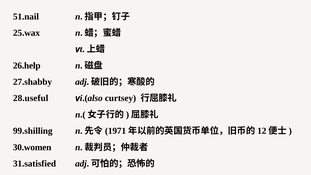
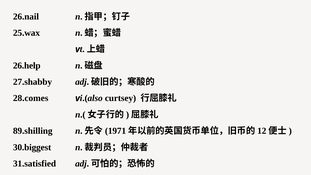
51.nail: 51.nail -> 26.nail
28.useful: 28.useful -> 28.comes
99.shilling: 99.shilling -> 89.shilling
30.women: 30.women -> 30.biggest
